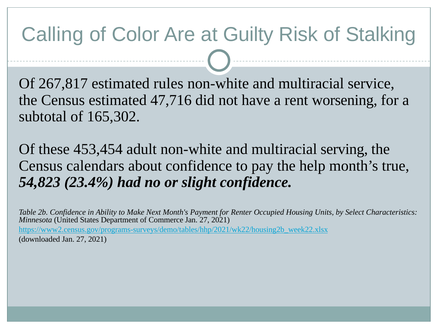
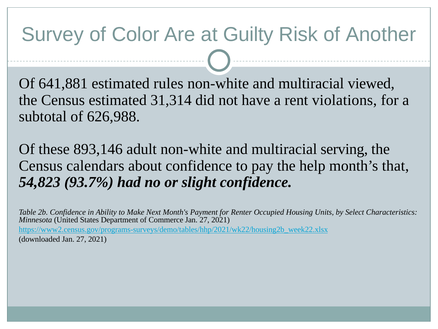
Calling: Calling -> Survey
Stalking: Stalking -> Another
267,817: 267,817 -> 641,881
service: service -> viewed
47,716: 47,716 -> 31,314
worsening: worsening -> violations
165,302: 165,302 -> 626,988
453,454: 453,454 -> 893,146
true: true -> that
23.4%: 23.4% -> 93.7%
